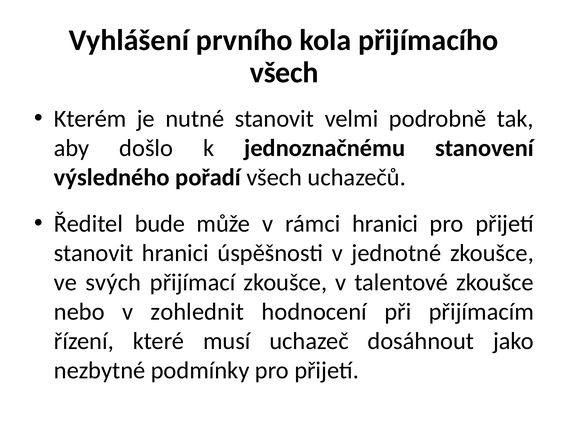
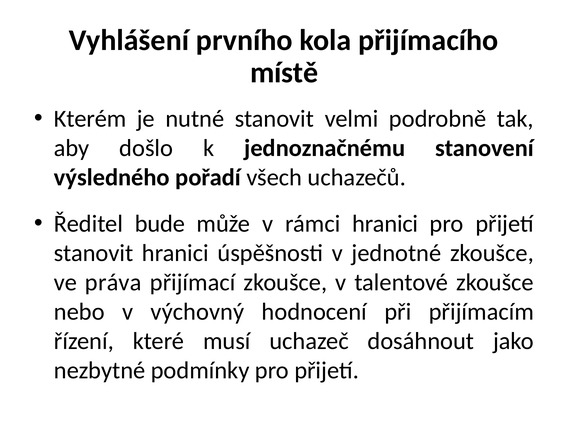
všech at (284, 73): všech -> místě
svých: svých -> práva
zohlednit: zohlednit -> výchovný
